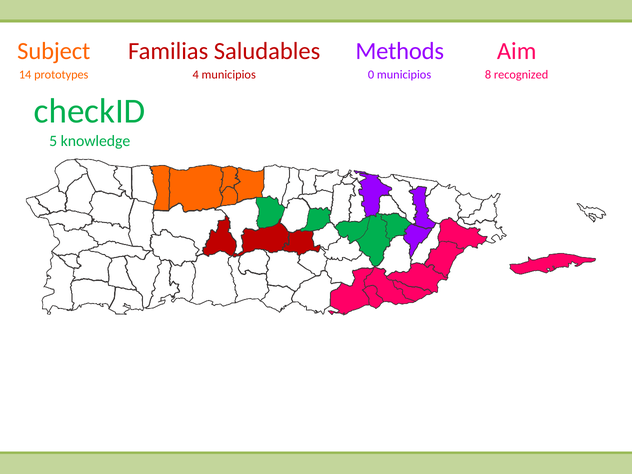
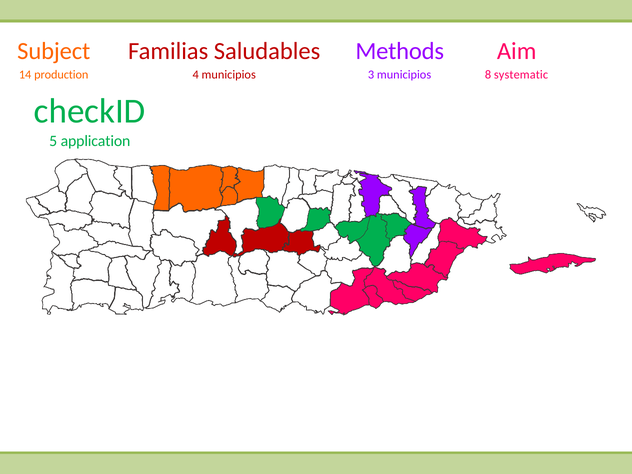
prototypes: prototypes -> production
0: 0 -> 3
recognized: recognized -> systematic
knowledge: knowledge -> application
